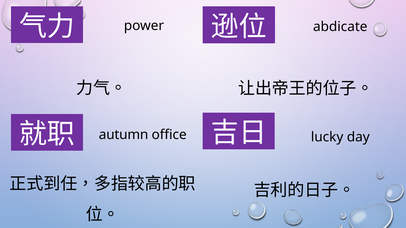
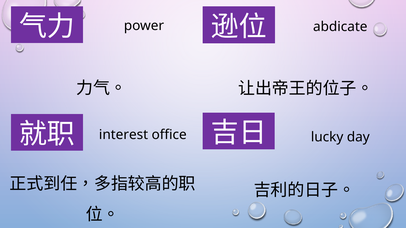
autumn: autumn -> interest
